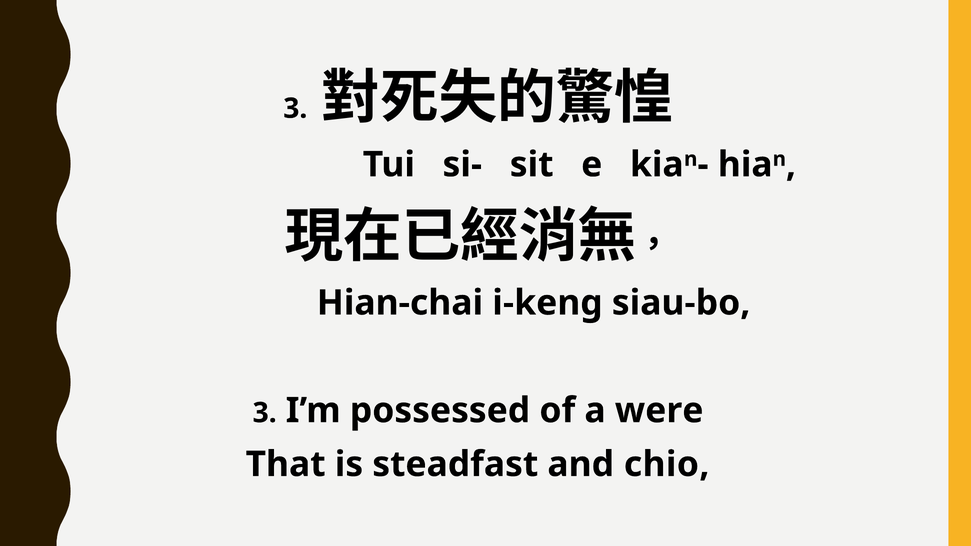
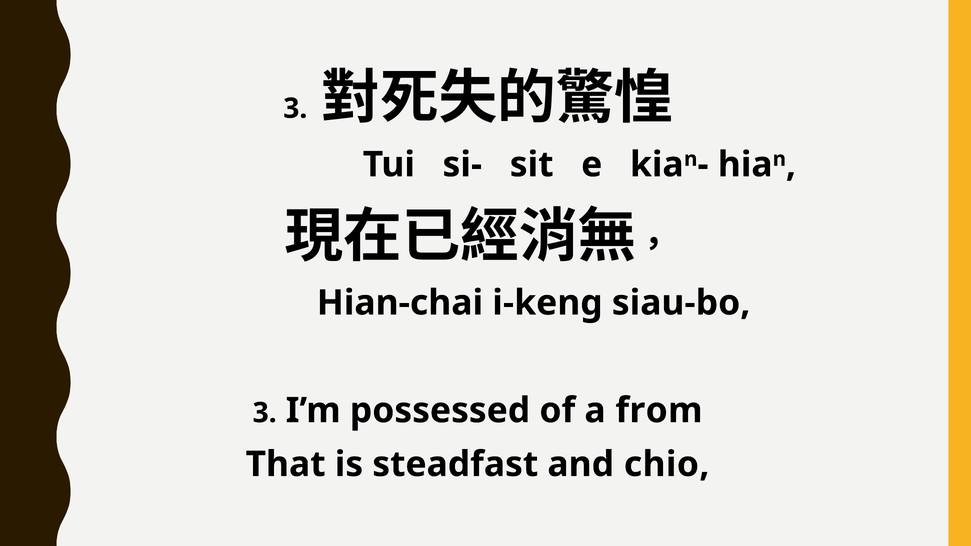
were: were -> from
